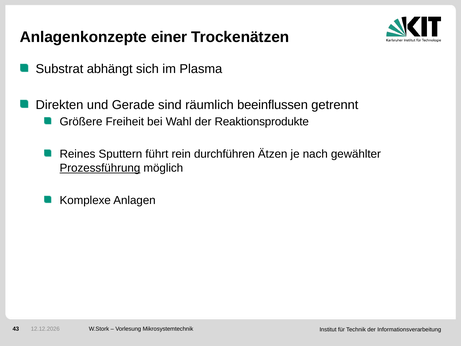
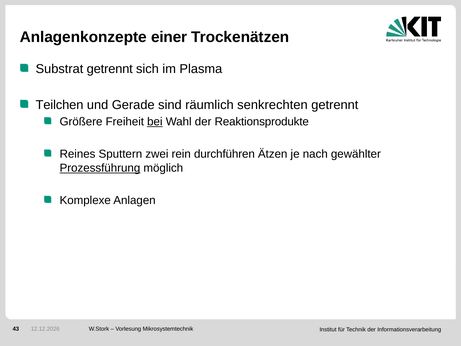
Substrat abhängt: abhängt -> getrennt
Direkten: Direkten -> Teilchen
beeinflussen: beeinflussen -> senkrechten
bei underline: none -> present
führt: führt -> zwei
